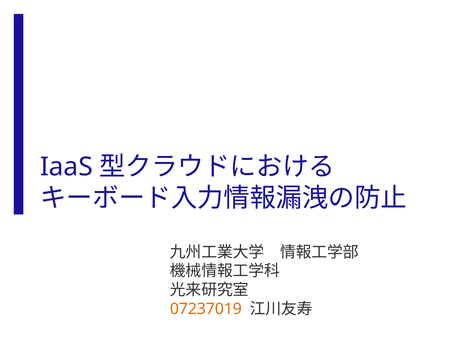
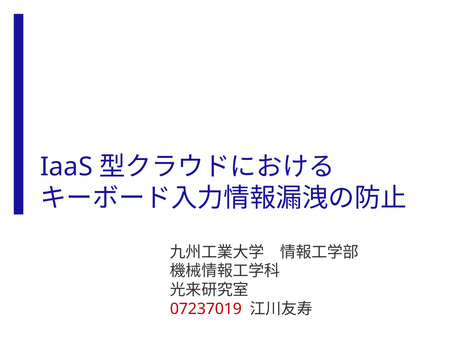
07237019 colour: orange -> red
